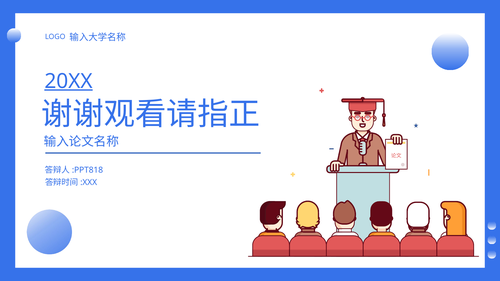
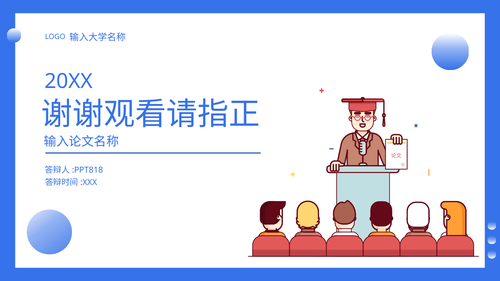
20XX underline: present -> none
